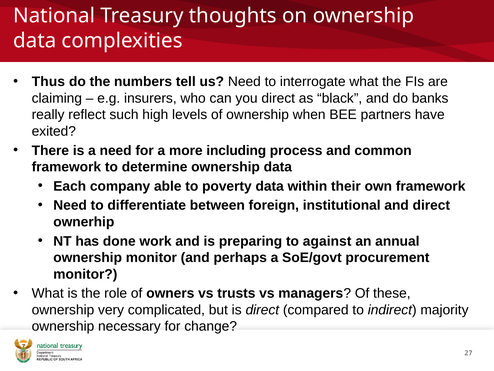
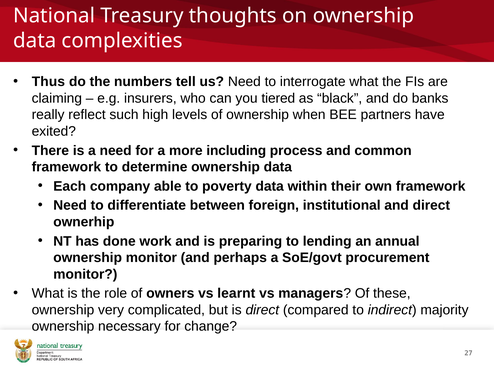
you direct: direct -> tiered
against: against -> lending
trusts: trusts -> learnt
